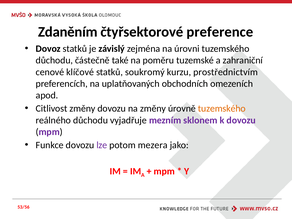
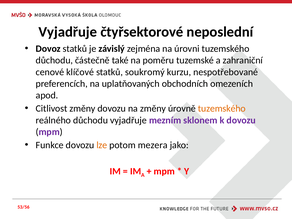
Zdaněním at (68, 32): Zdaněním -> Vyjadřuje
preference: preference -> neposlední
prostřednictvím: prostřednictvím -> nespotřebované
lze colour: purple -> orange
